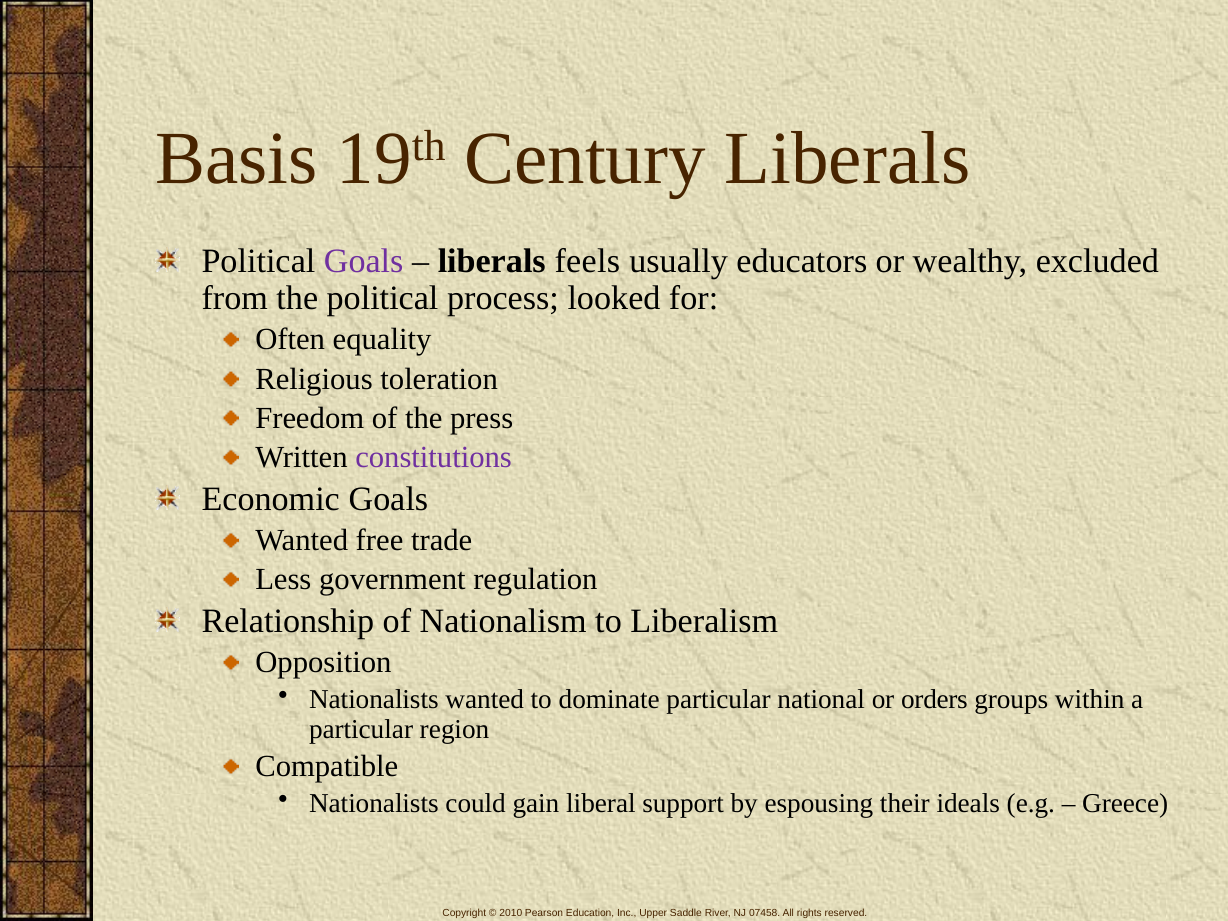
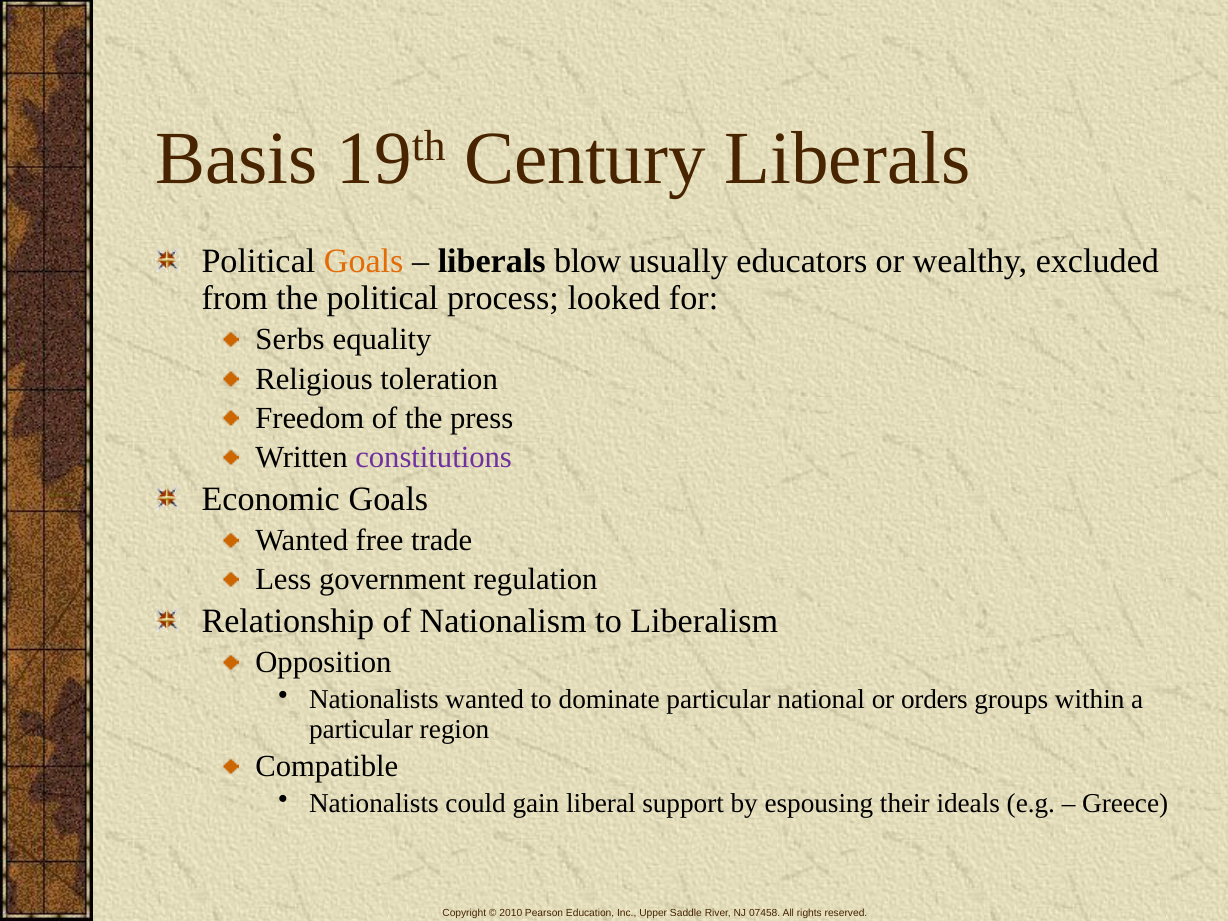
Goals at (364, 262) colour: purple -> orange
feels: feels -> blow
Often: Often -> Serbs
